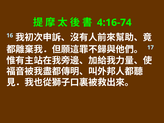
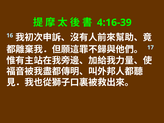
4:16-74: 4:16-74 -> 4:16-39
